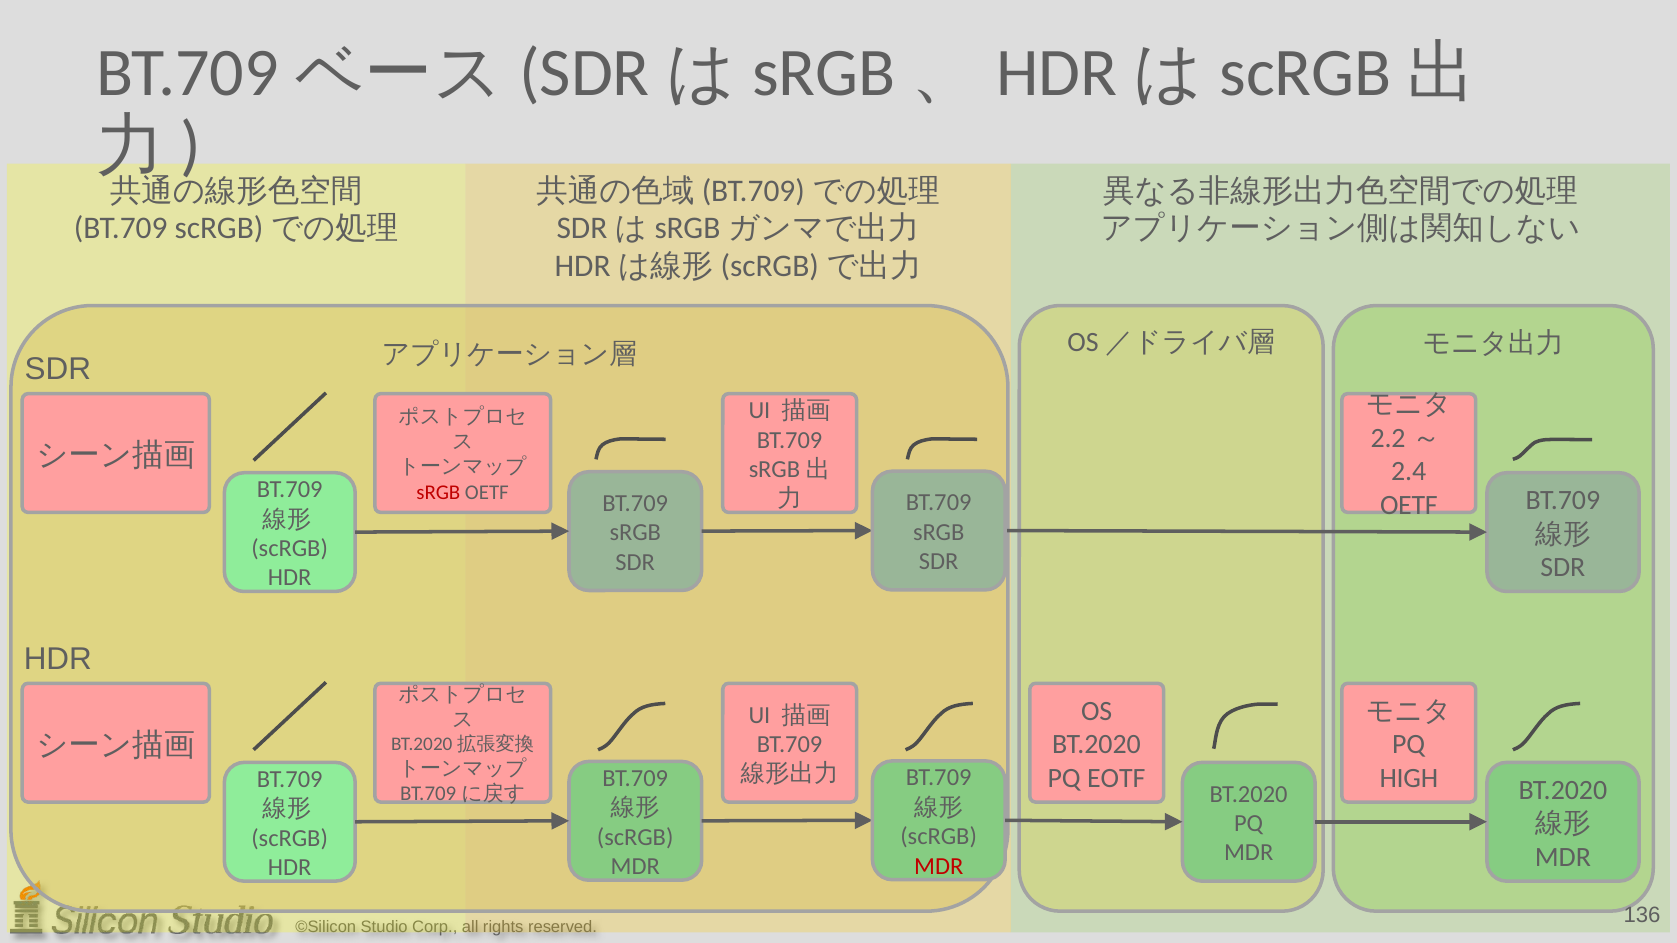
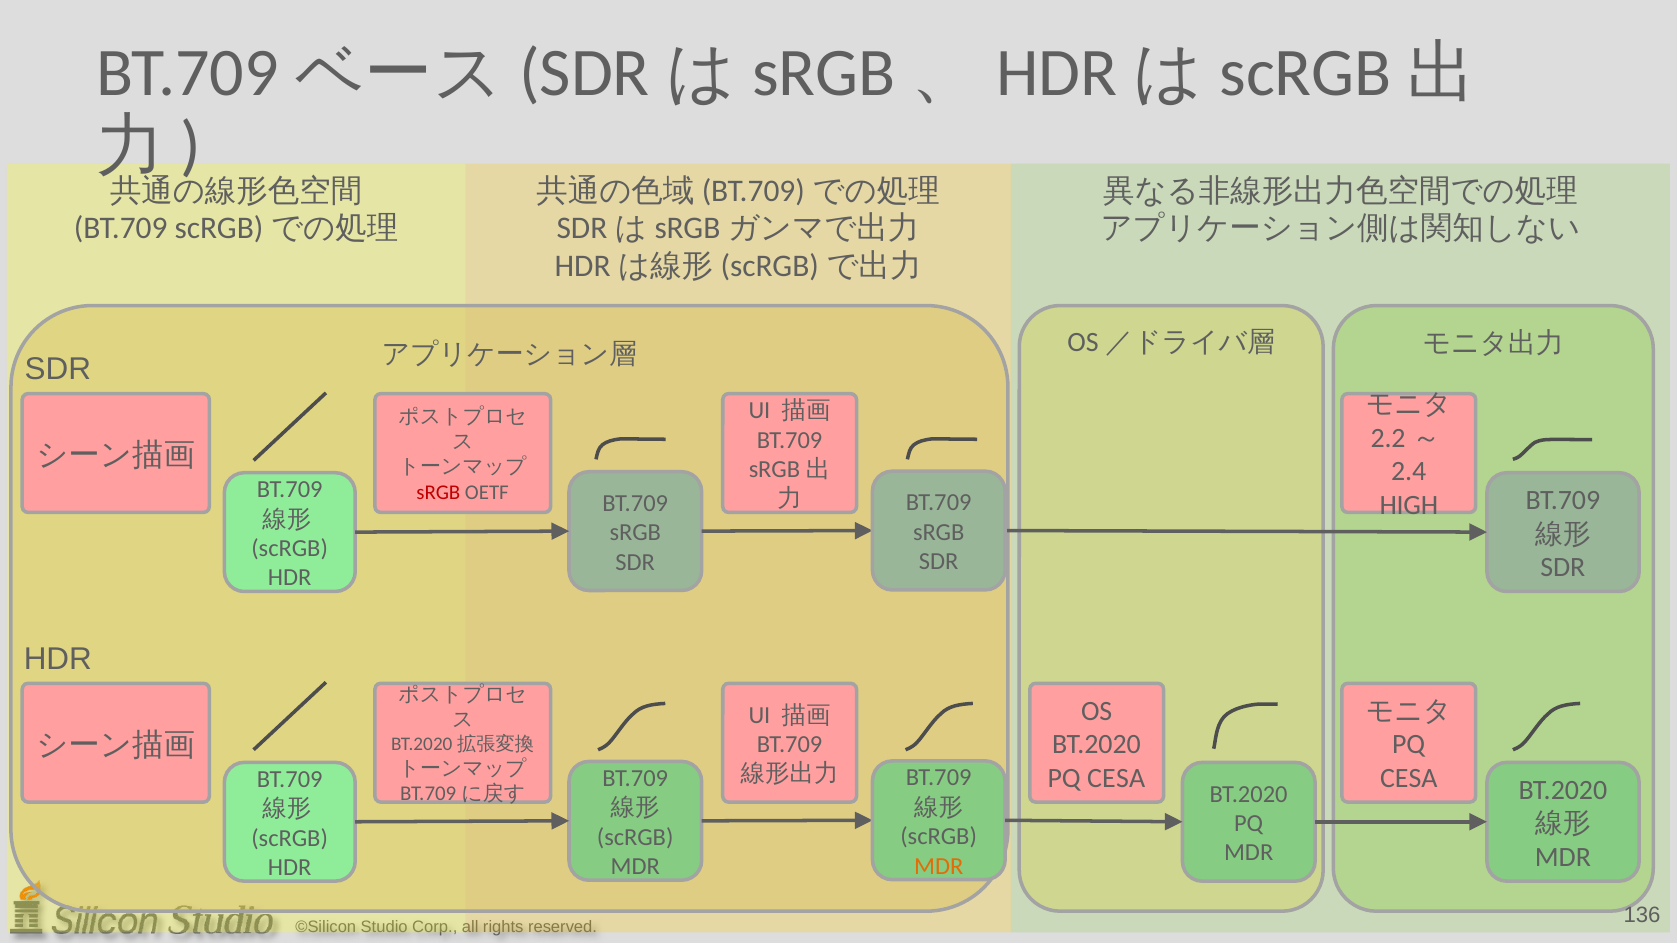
OETF at (1409, 505): OETF -> HIGH
EOTF at (1116, 778): EOTF -> CESA
HIGH at (1409, 778): HIGH -> CESA
MDR at (939, 866) colour: red -> orange
